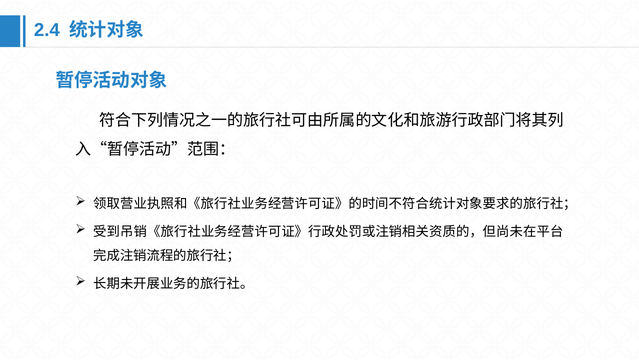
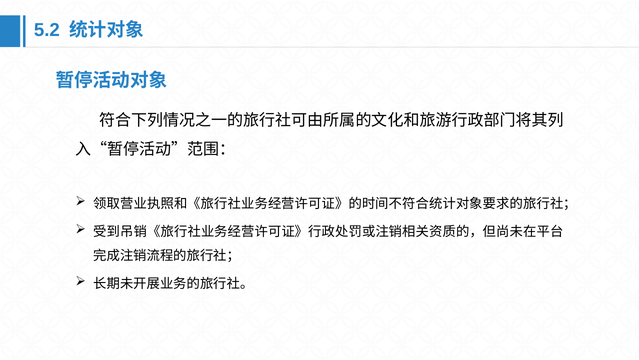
2.4: 2.4 -> 5.2
